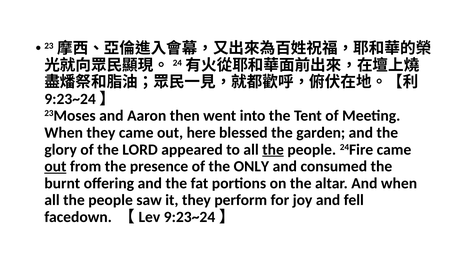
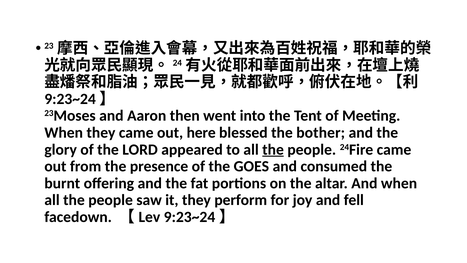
garden: garden -> bother
out at (55, 166) underline: present -> none
ONLY: ONLY -> GOES
